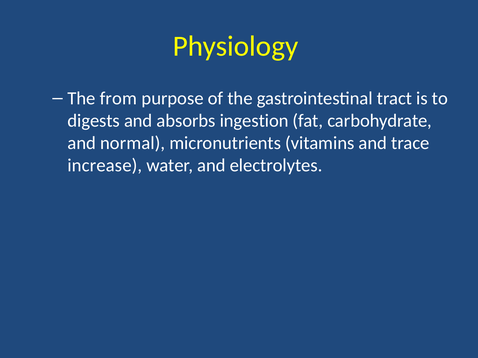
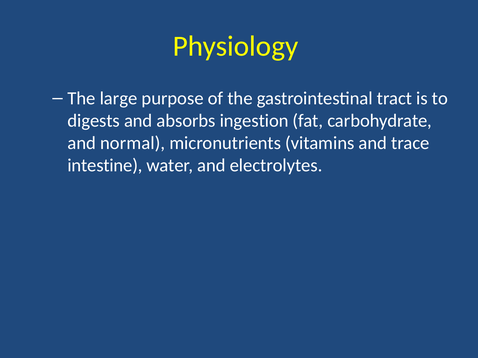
from: from -> large
increase: increase -> intestine
